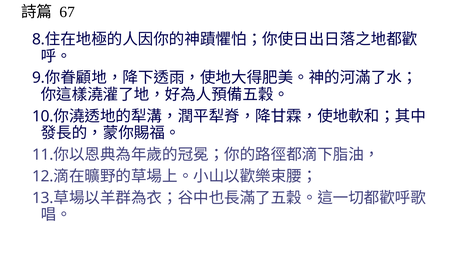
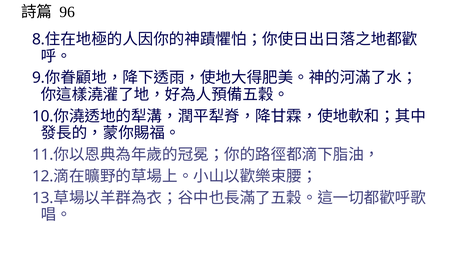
67: 67 -> 96
